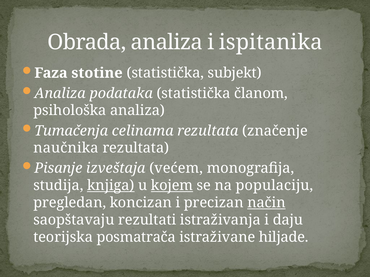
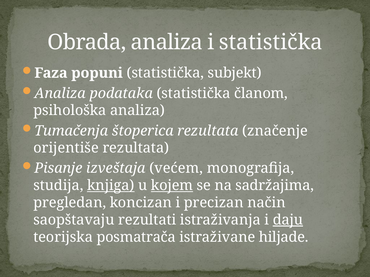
i ispitanika: ispitanika -> statistička
stotine: stotine -> popuni
celinama: celinama -> štoperica
naučnika: naučnika -> orijentiše
populaciju: populaciju -> sadržajima
način underline: present -> none
daju underline: none -> present
